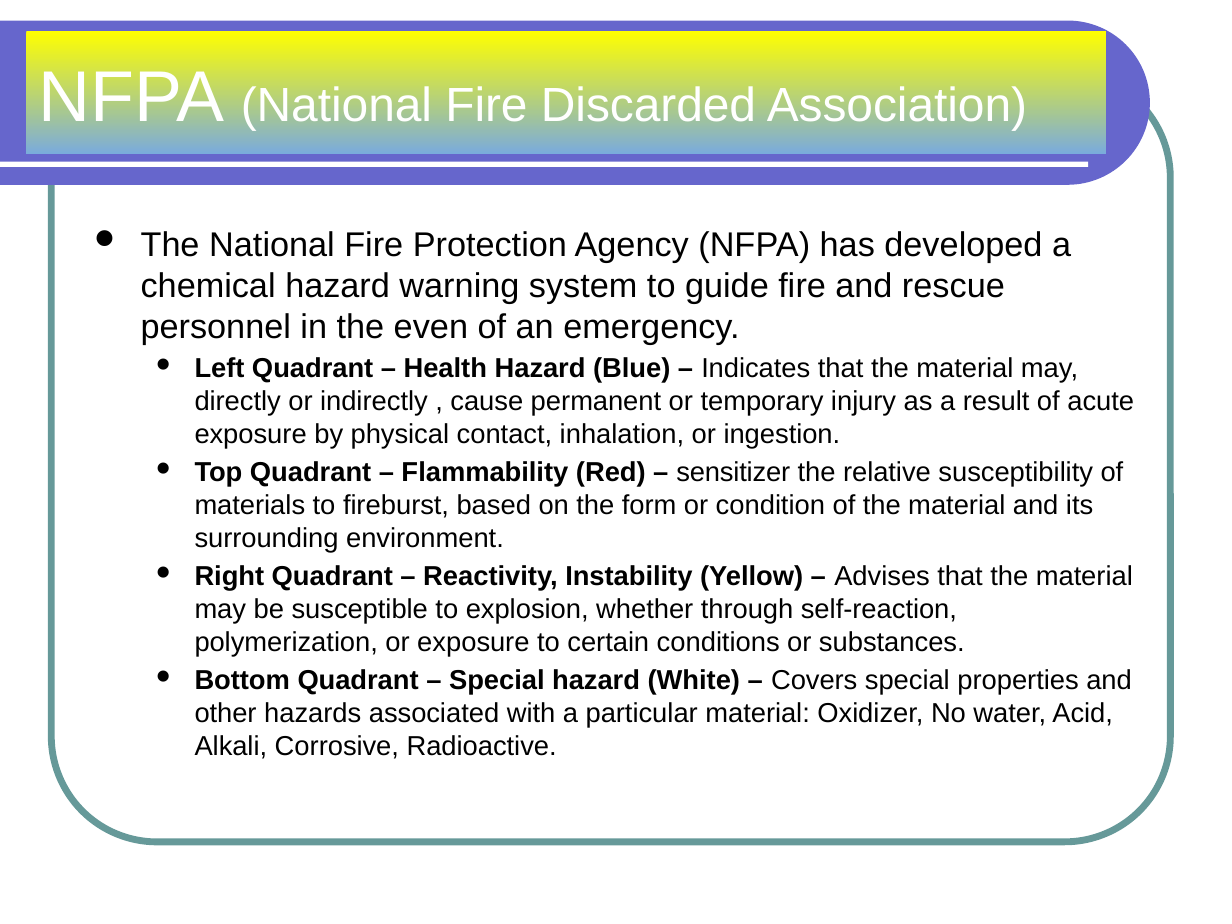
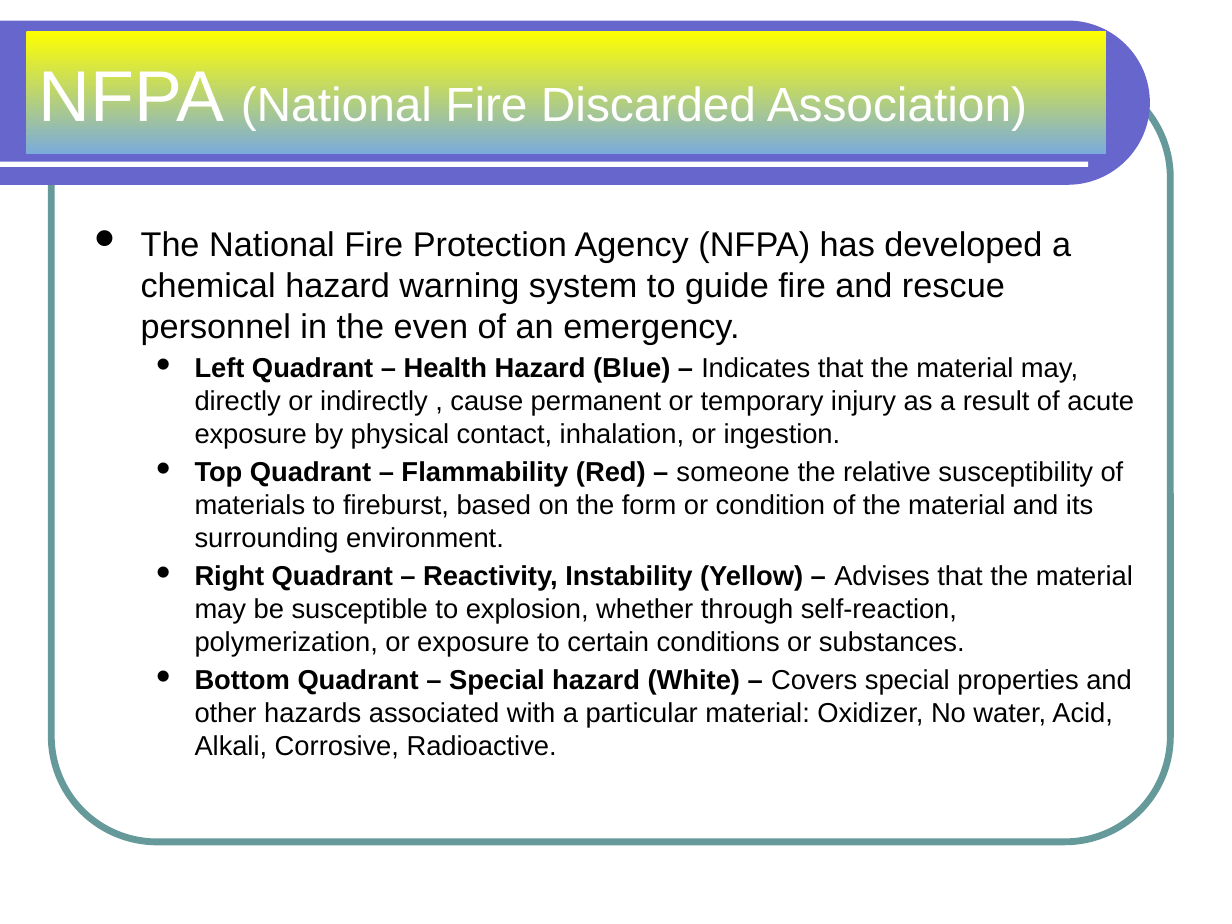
sensitizer: sensitizer -> someone
